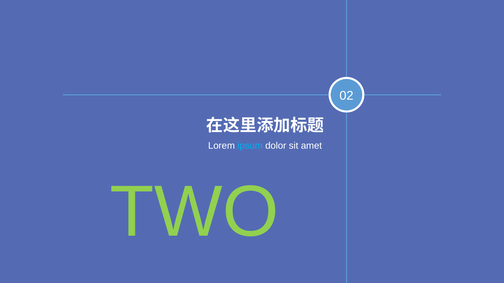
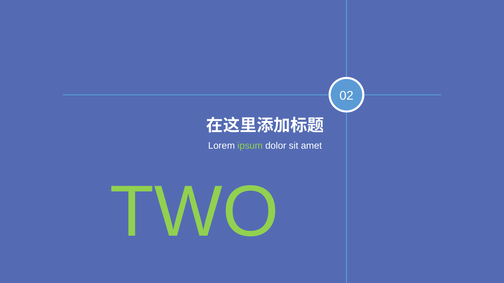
ipsum colour: light blue -> light green
